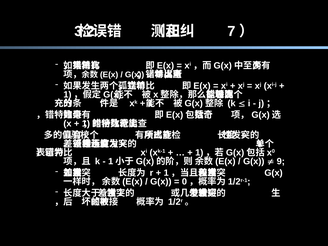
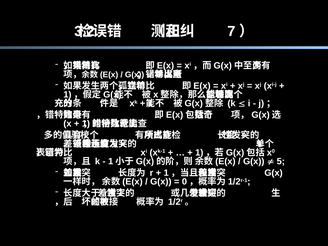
9: 9 -> 5
